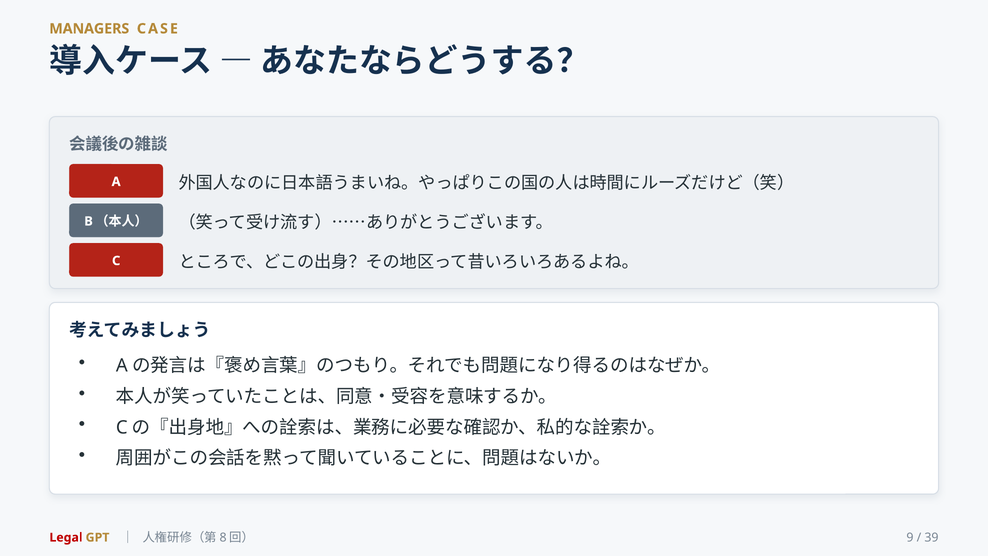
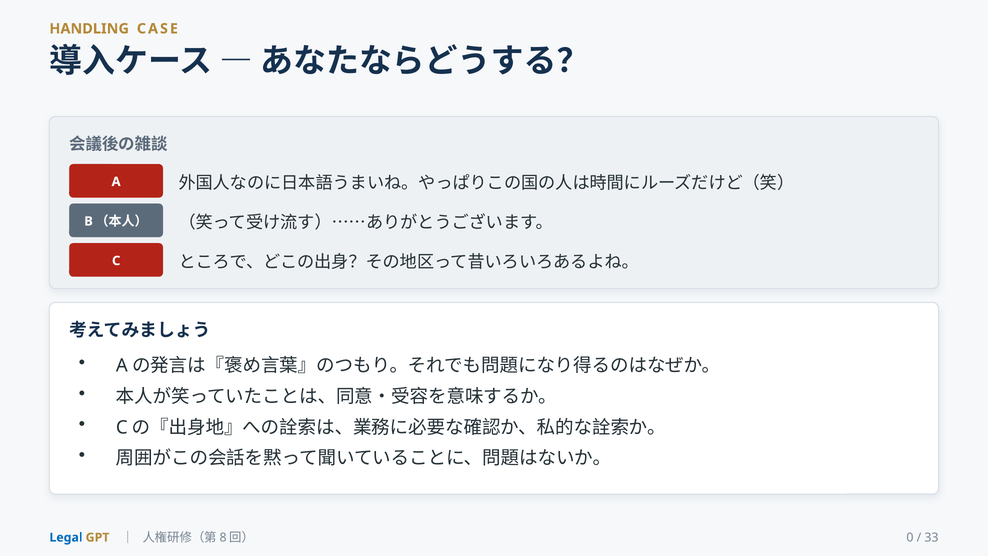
MANAGERS: MANAGERS -> HANDLING
Legal colour: red -> blue
9: 9 -> 0
39: 39 -> 33
